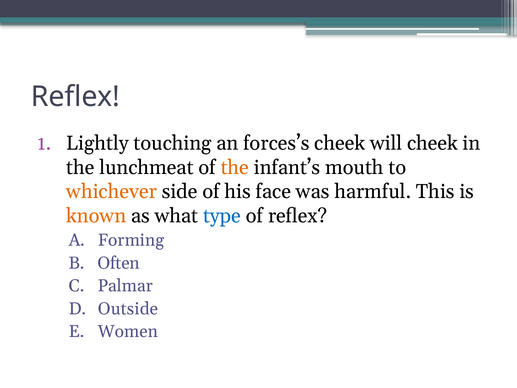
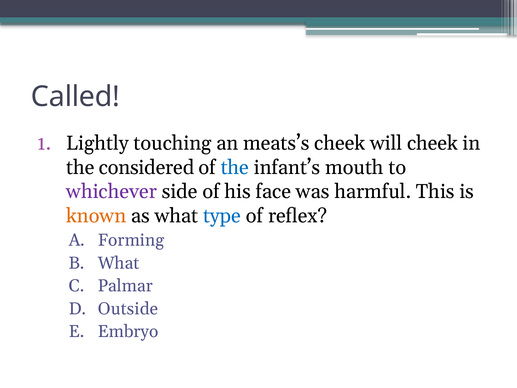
Reflex at (75, 97): Reflex -> Called
forces’s: forces’s -> meats’s
lunchmeat: lunchmeat -> considered
the at (235, 167) colour: orange -> blue
whichever colour: orange -> purple
Often at (119, 263): Often -> What
Women: Women -> Embryo
